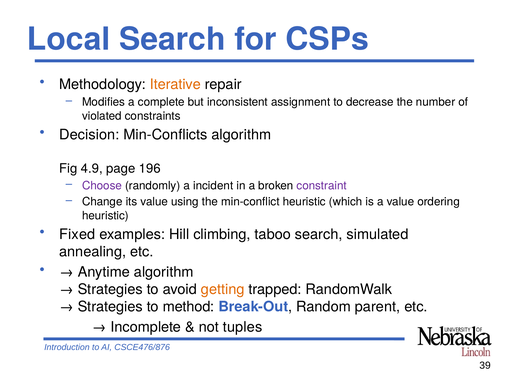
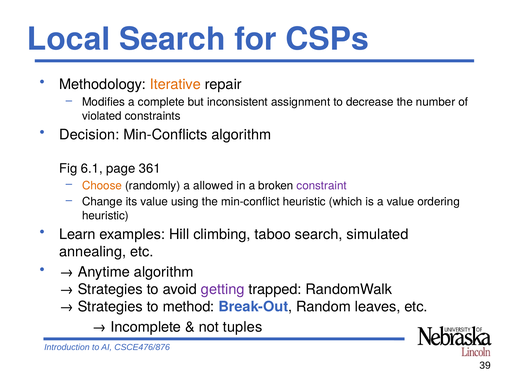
4.9: 4.9 -> 6.1
196: 196 -> 361
Choose colour: purple -> orange
incident: incident -> allowed
Fixed: Fixed -> Learn
getting colour: orange -> purple
parent: parent -> leaves
